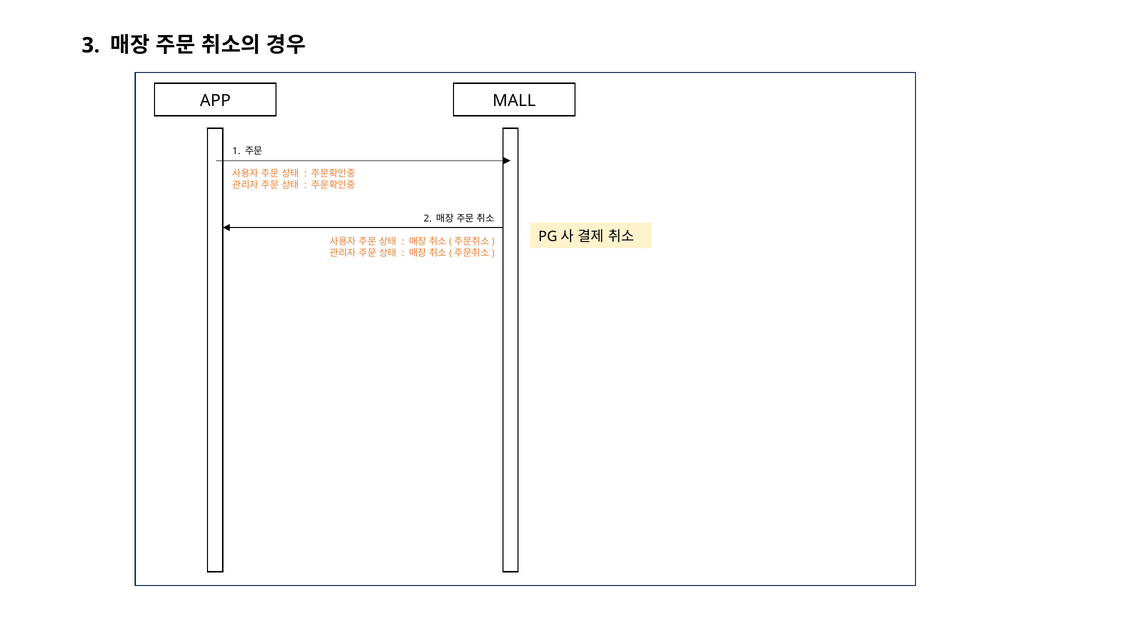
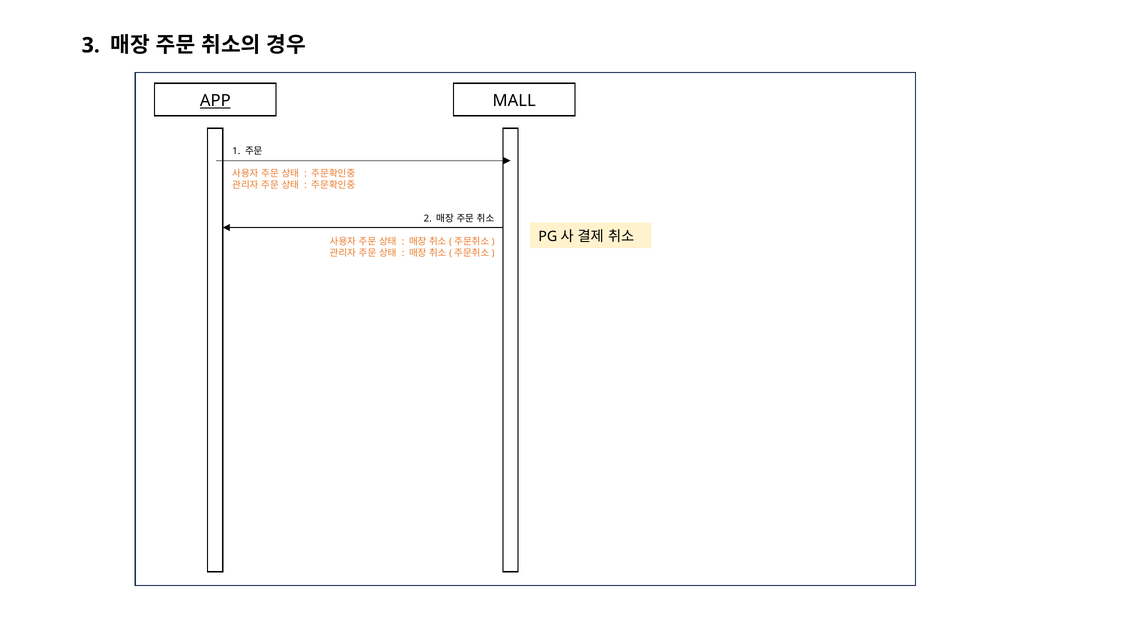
APP underline: none -> present
